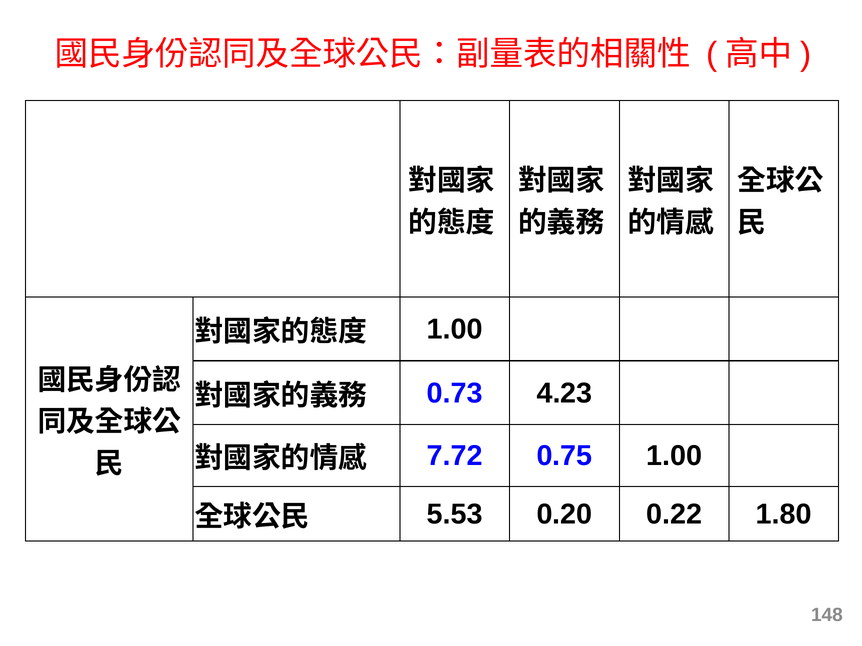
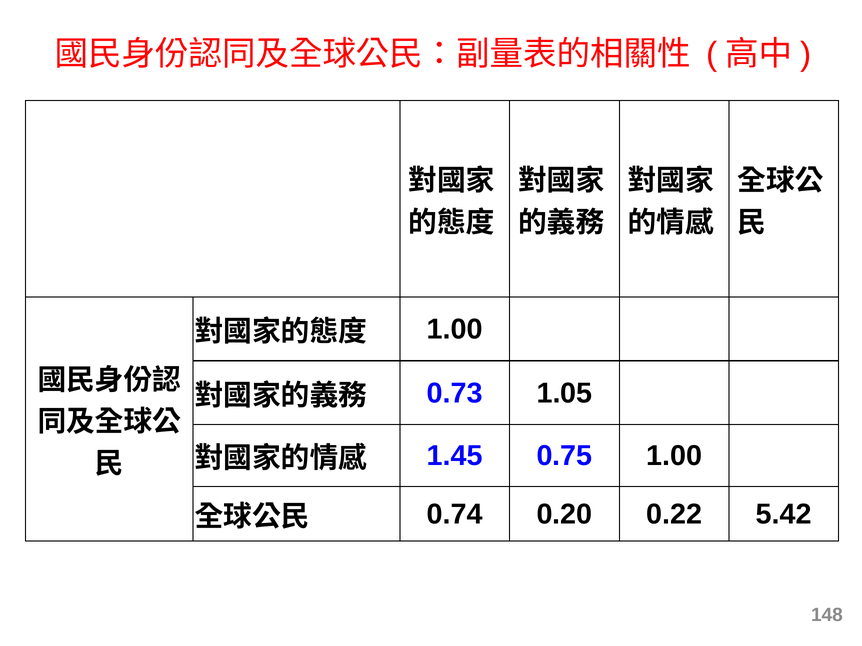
4.23: 4.23 -> 1.05
7.72: 7.72 -> 1.45
5.53: 5.53 -> 0.74
1.80: 1.80 -> 5.42
